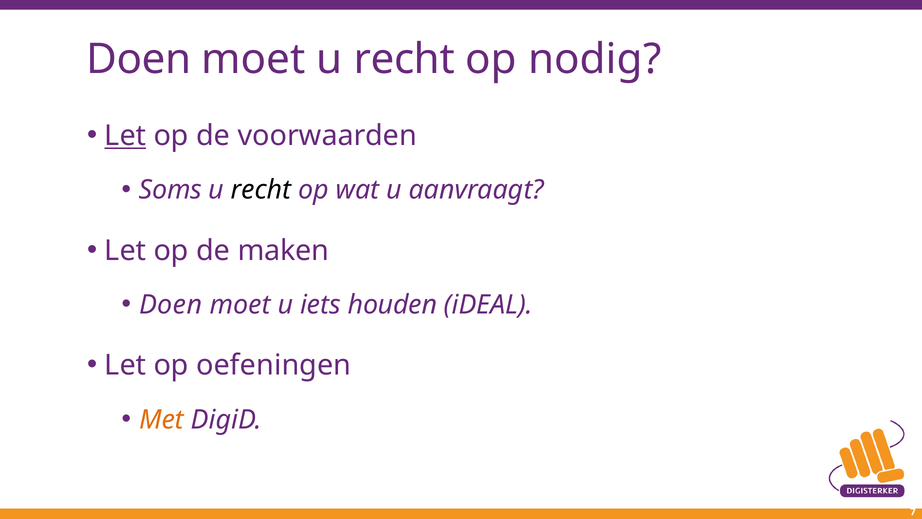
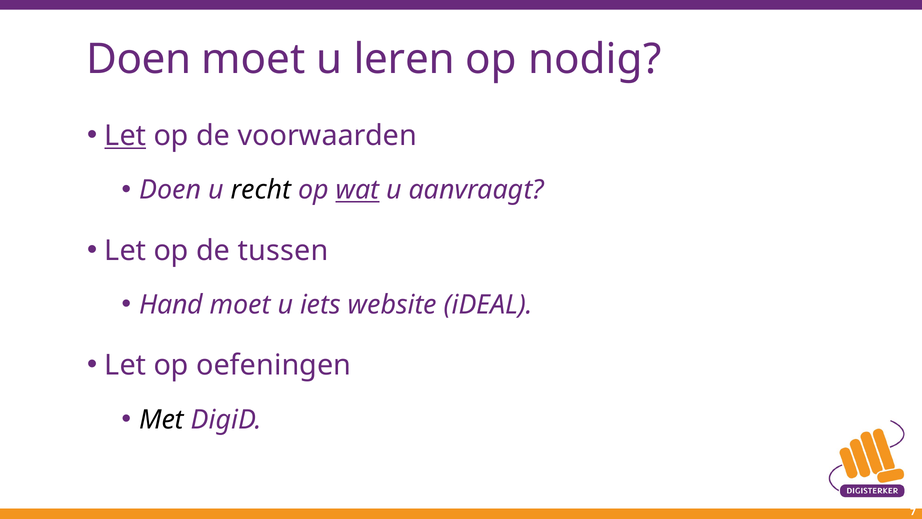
moet u recht: recht -> leren
Soms at (170, 190): Soms -> Doen
wat underline: none -> present
maken: maken -> tussen
Doen at (171, 305): Doen -> Hand
houden: houden -> website
Met colour: orange -> black
